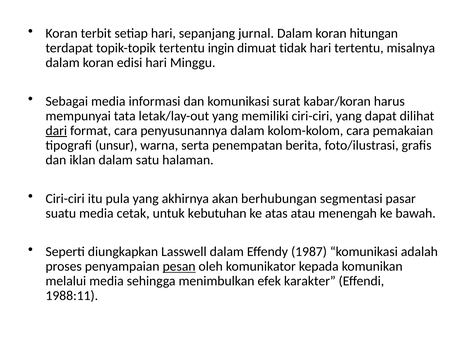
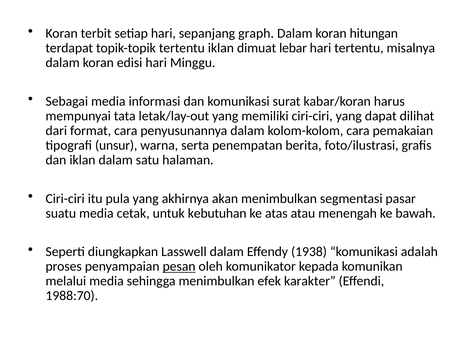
jurnal: jurnal -> graph
tertentu ingin: ingin -> iklan
tidak: tidak -> lebar
dari underline: present -> none
akan berhubungan: berhubungan -> menimbulkan
1987: 1987 -> 1938
1988:11: 1988:11 -> 1988:70
